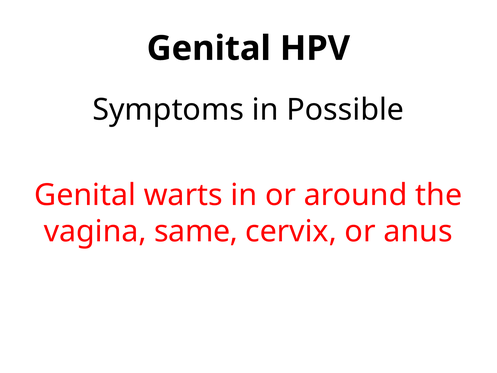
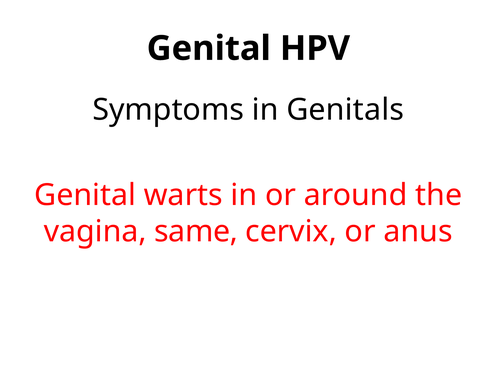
Possible: Possible -> Genitals
